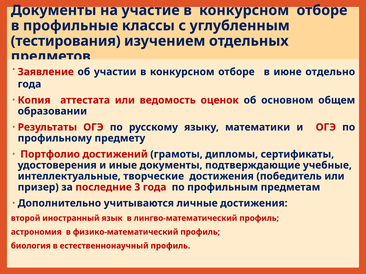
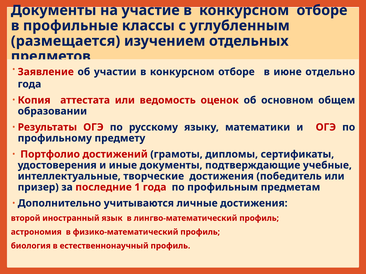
тестирования: тестирования -> размещается
3: 3 -> 1
